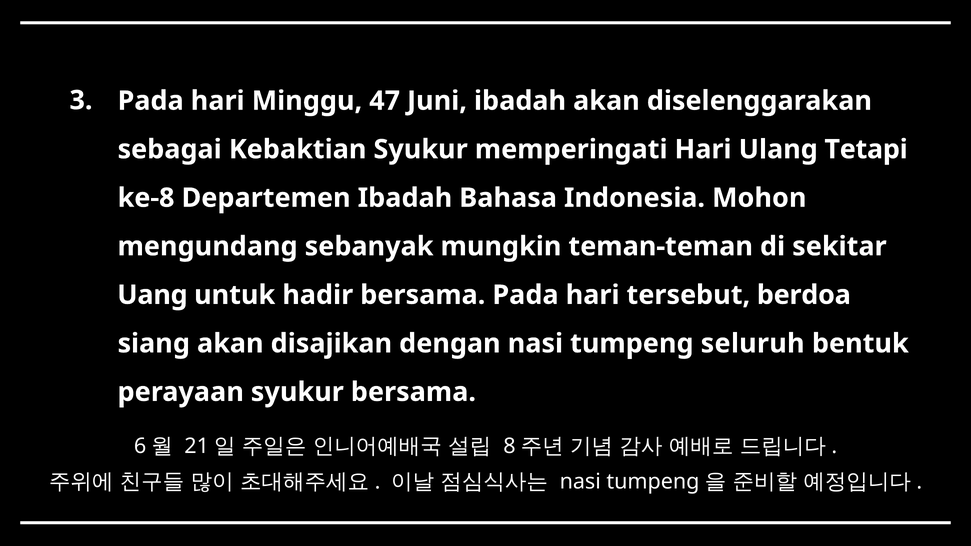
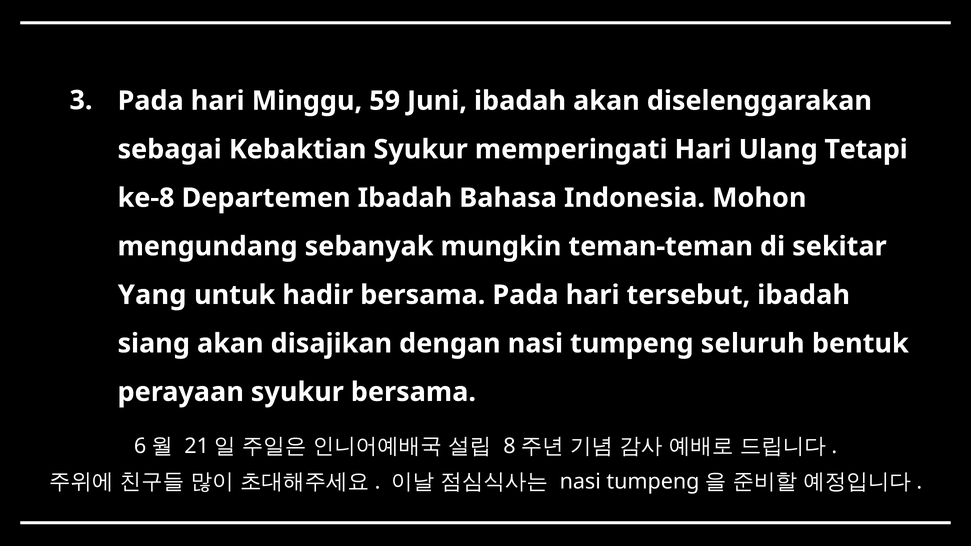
47: 47 -> 59
Uang: Uang -> Yang
tersebut berdoa: berdoa -> ibadah
